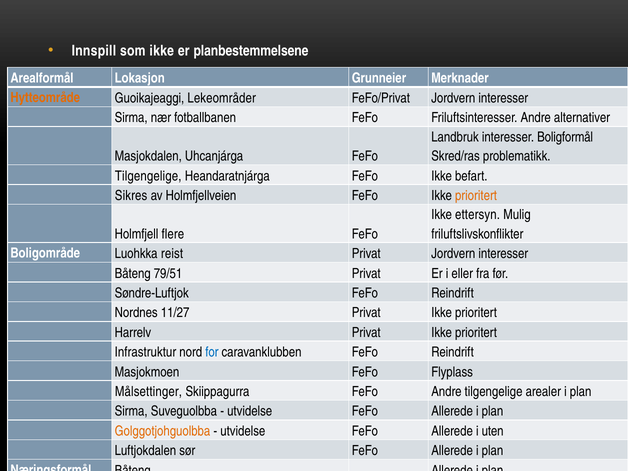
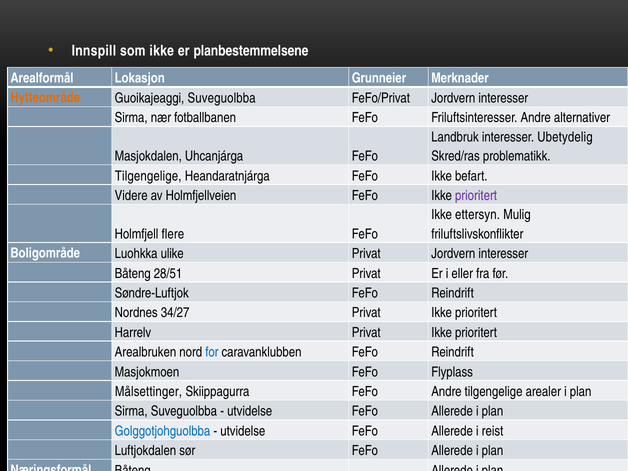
Guoikajeaggi Lekeområder: Lekeområder -> Suveguolbba
Boligformål: Boligformål -> Ubetydelig
Sikres: Sikres -> Videre
prioritert at (476, 196) colour: orange -> purple
reist: reist -> ulike
79/51: 79/51 -> 28/51
11/27: 11/27 -> 34/27
Infrastruktur: Infrastruktur -> Arealbruken
Golggotjohguolbba colour: orange -> blue
uten: uten -> reist
